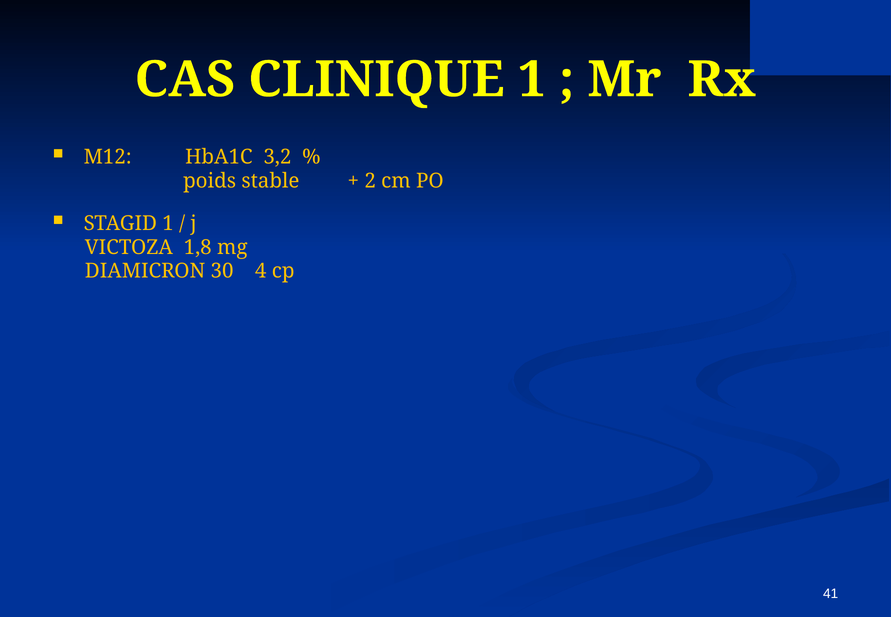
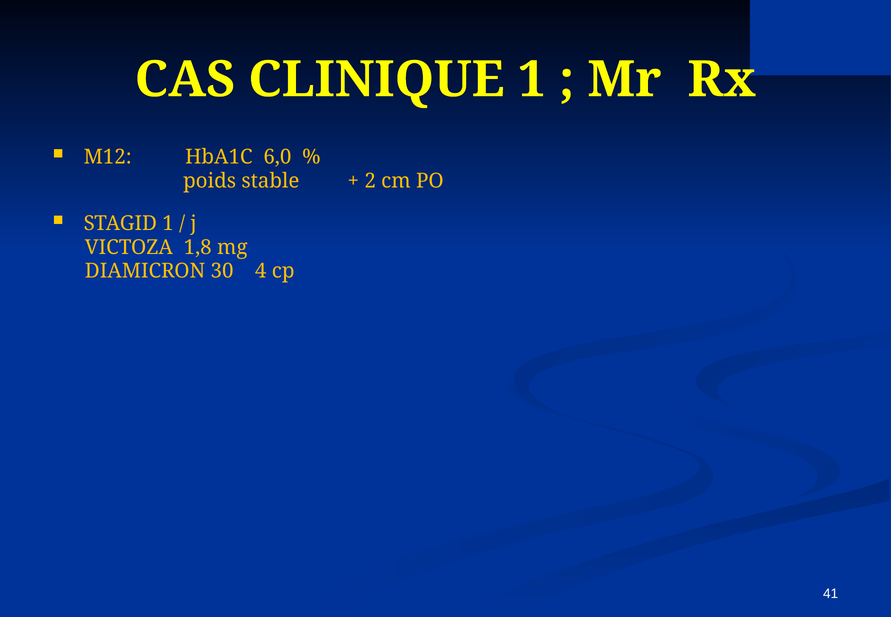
3,2: 3,2 -> 6,0
